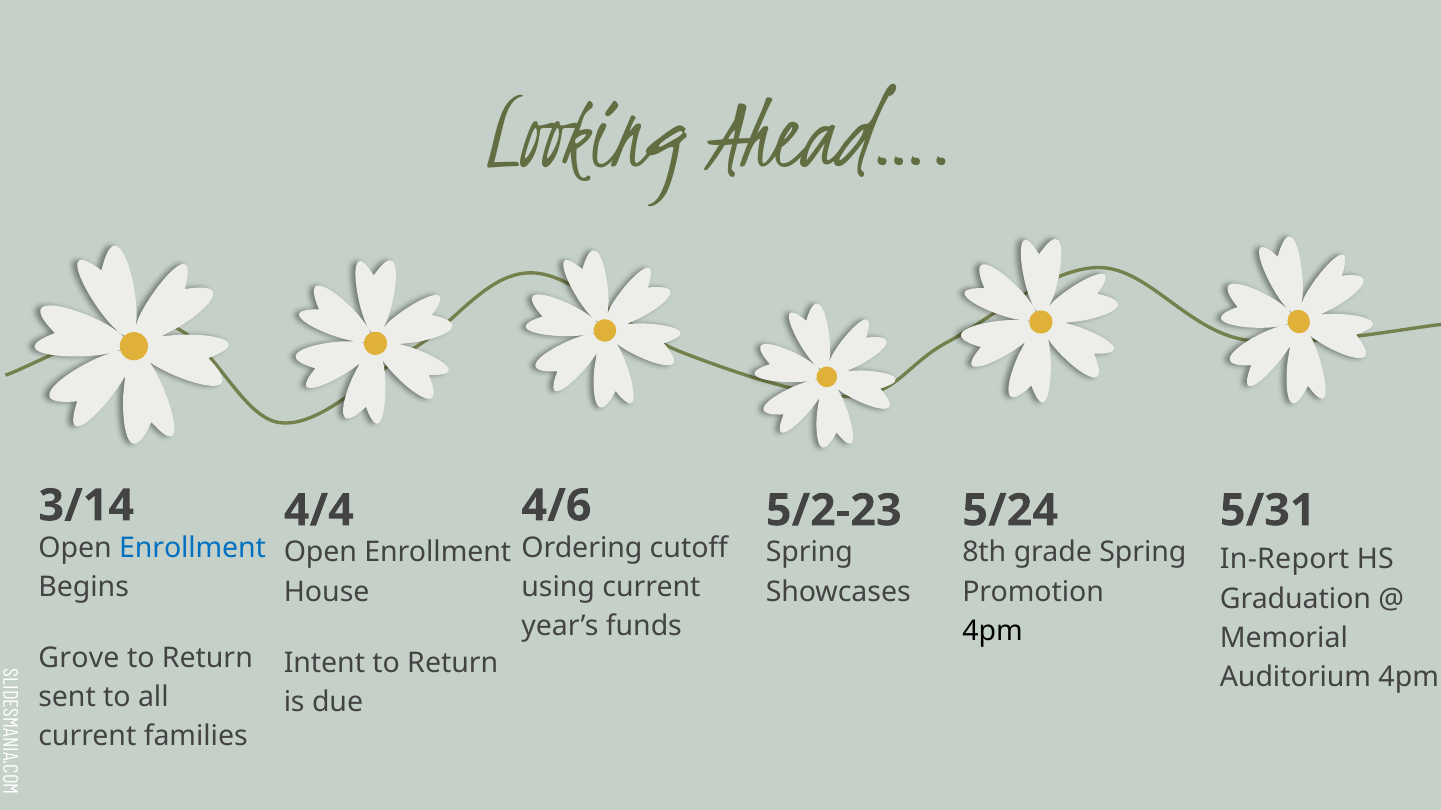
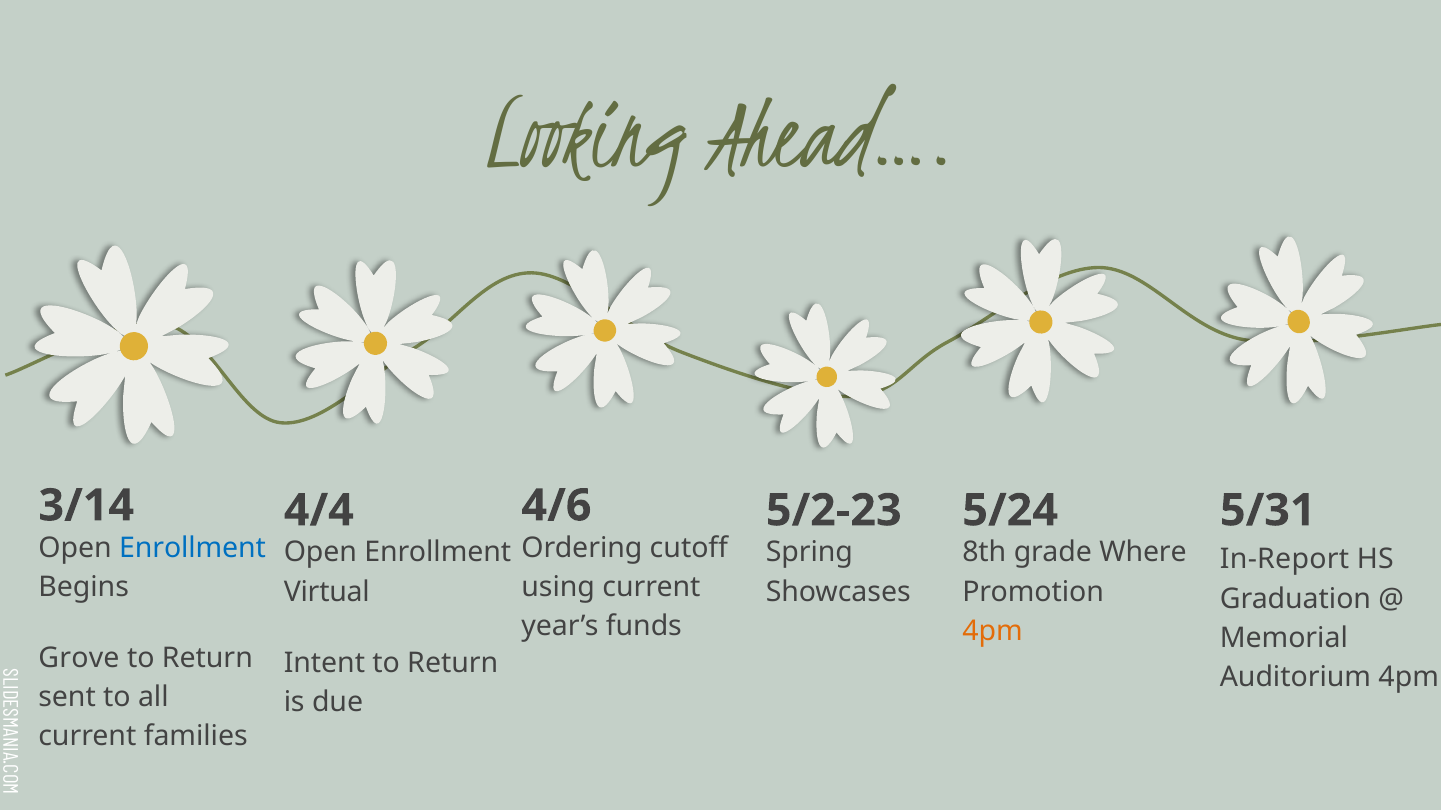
grade Spring: Spring -> Where
House: House -> Virtual
4pm at (992, 632) colour: black -> orange
